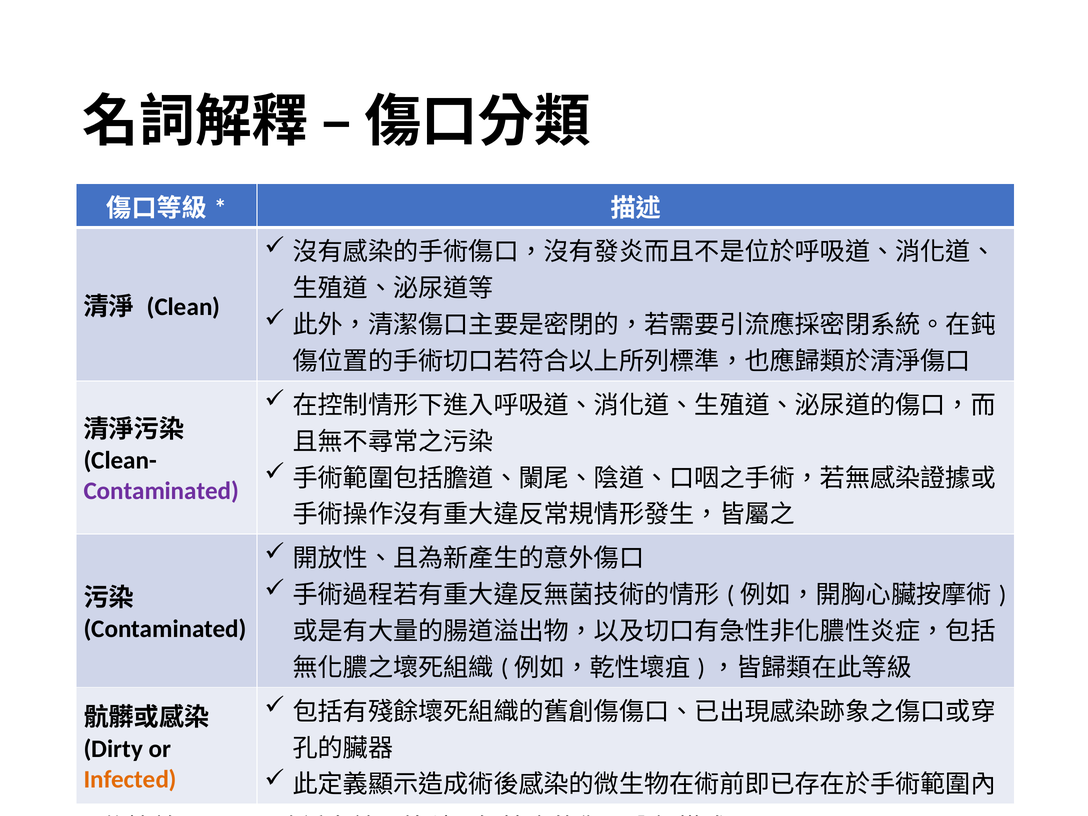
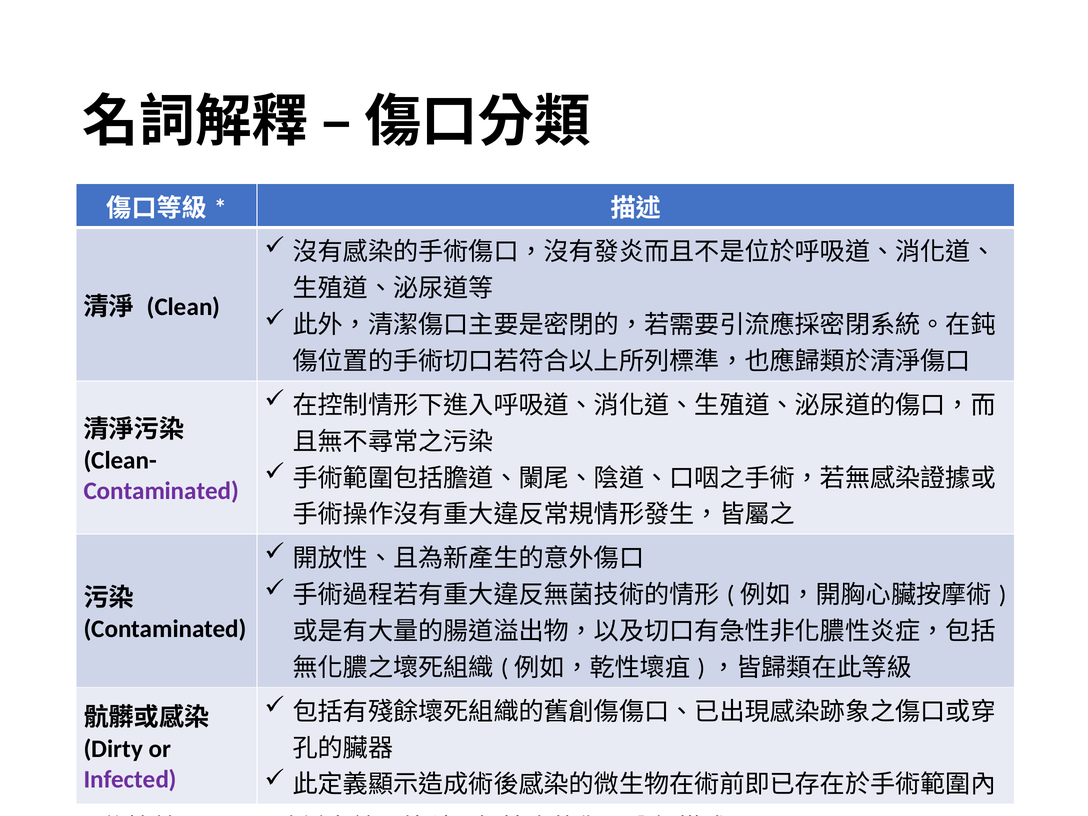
Infected colour: orange -> purple
